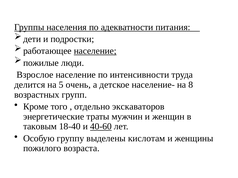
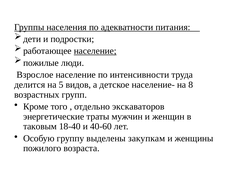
очень: очень -> видов
40-60 underline: present -> none
кислотам: кислотам -> закупкам
